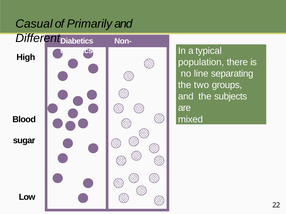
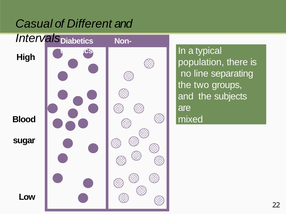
Primarily: Primarily -> Different
Different: Different -> Intervals
